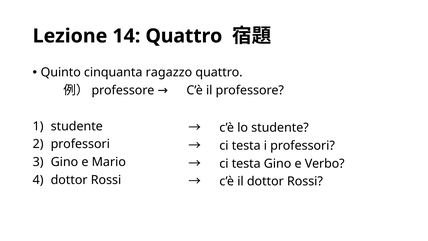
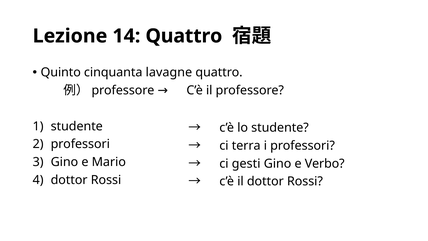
ragazzo: ragazzo -> lavagne
testa at (246, 145): testa -> terra
testa at (246, 163): testa -> gesti
